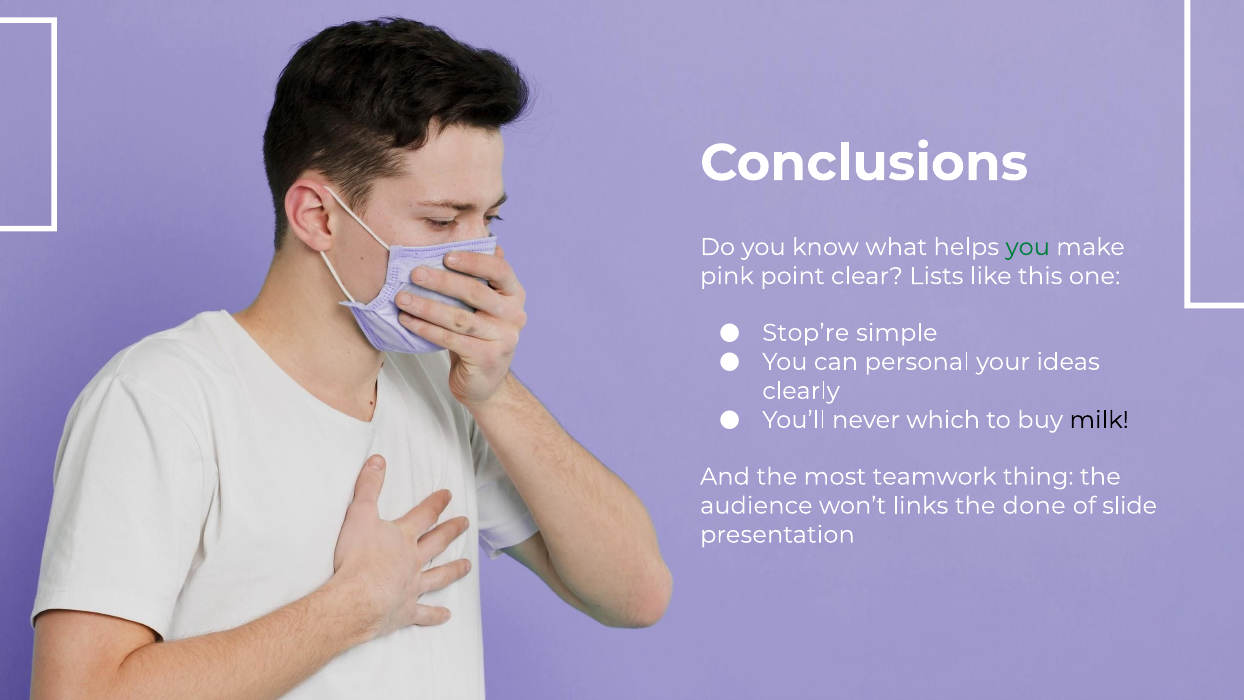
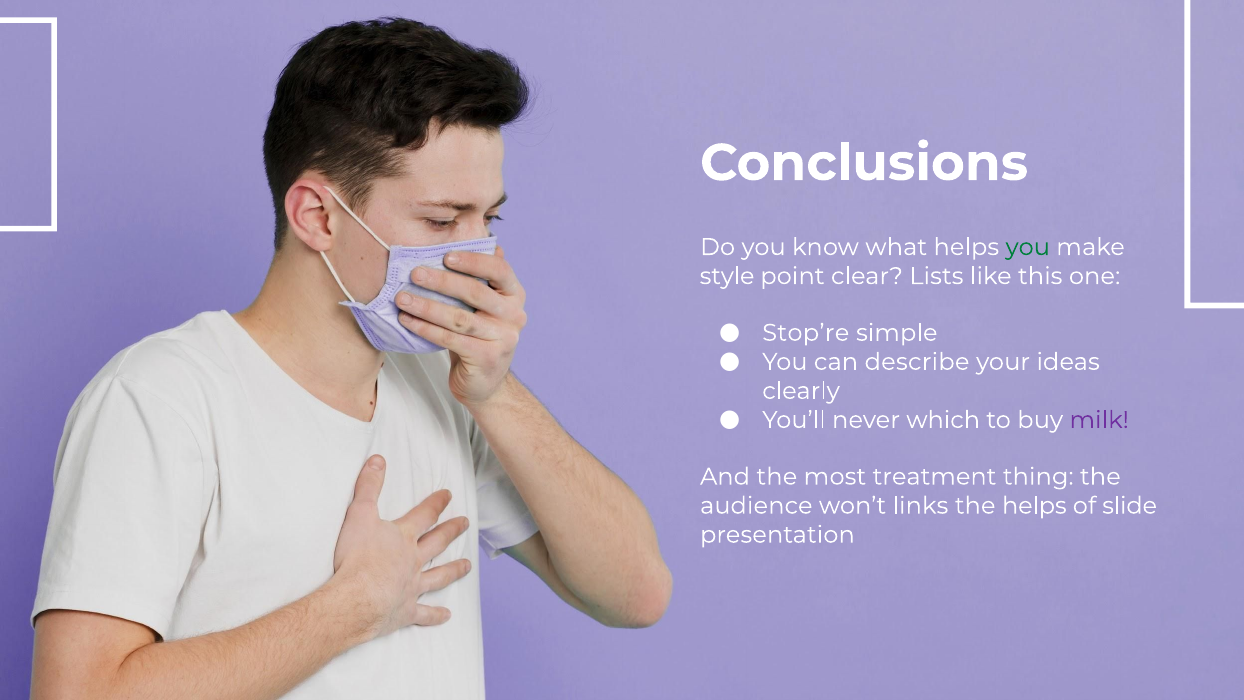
pink: pink -> style
personal: personal -> describe
milk colour: black -> purple
teamwork: teamwork -> treatment
the done: done -> helps
